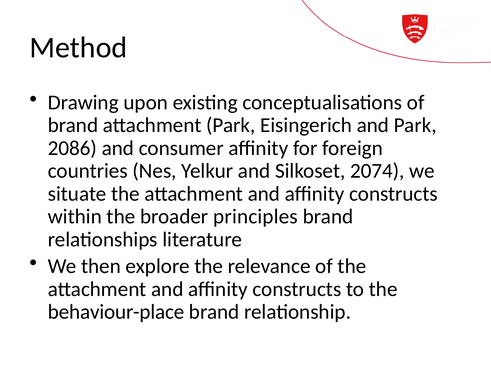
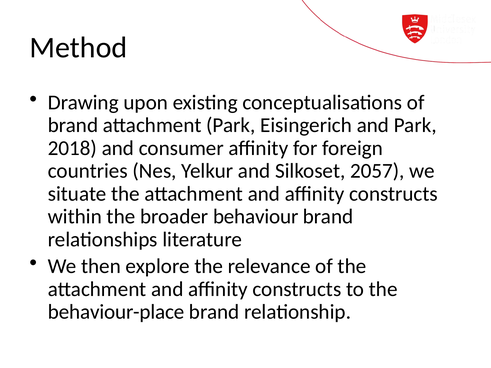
2086: 2086 -> 2018
2074: 2074 -> 2057
principles: principles -> behaviour
